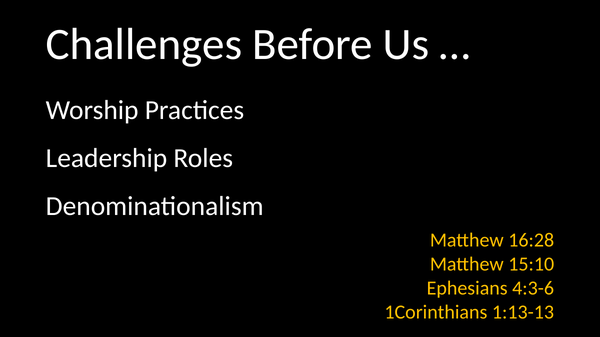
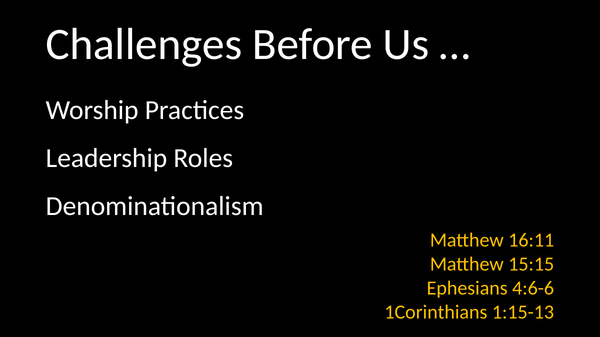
16:28: 16:28 -> 16:11
15:10: 15:10 -> 15:15
4:3-6: 4:3-6 -> 4:6-6
1:13-13: 1:13-13 -> 1:15-13
